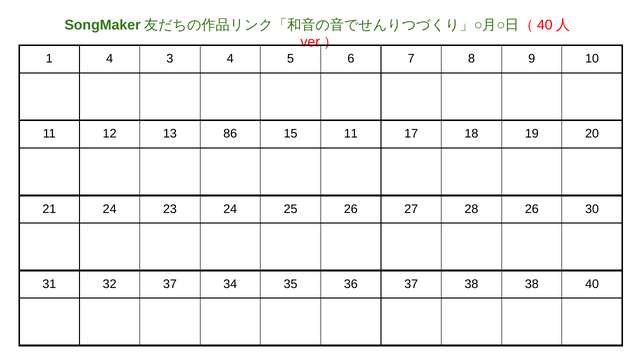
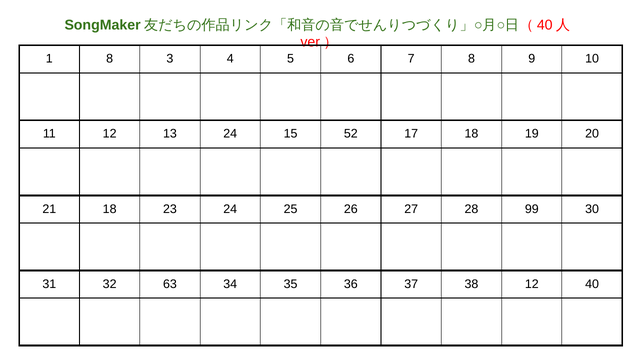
1 4: 4 -> 8
13 86: 86 -> 24
15 11: 11 -> 52
21 24: 24 -> 18
28 26: 26 -> 99
32 37: 37 -> 63
38 38: 38 -> 12
